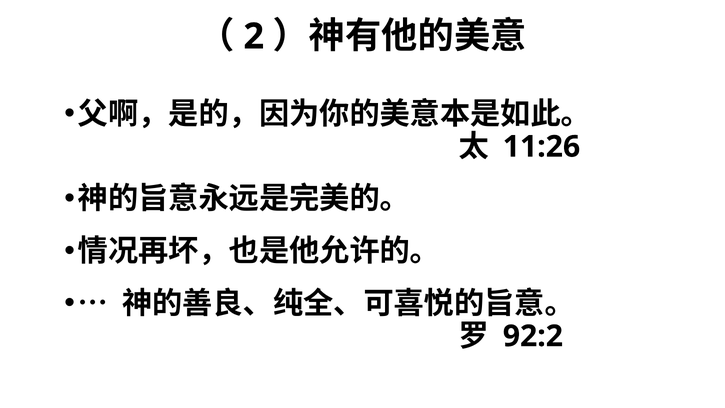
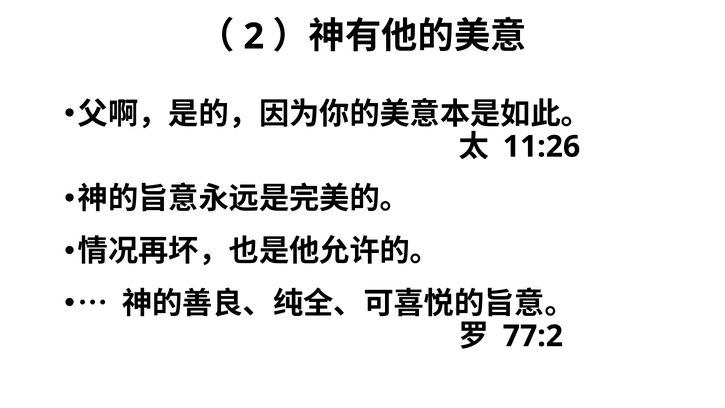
92:2: 92:2 -> 77:2
